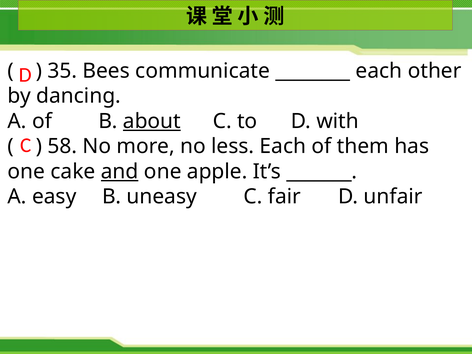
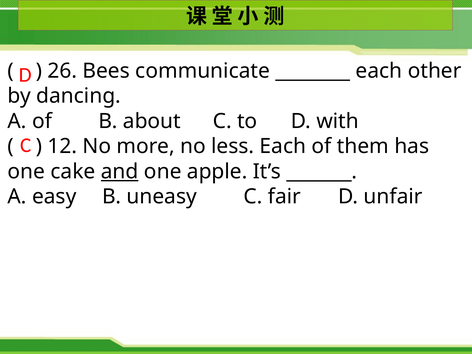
35: 35 -> 26
about underline: present -> none
58: 58 -> 12
